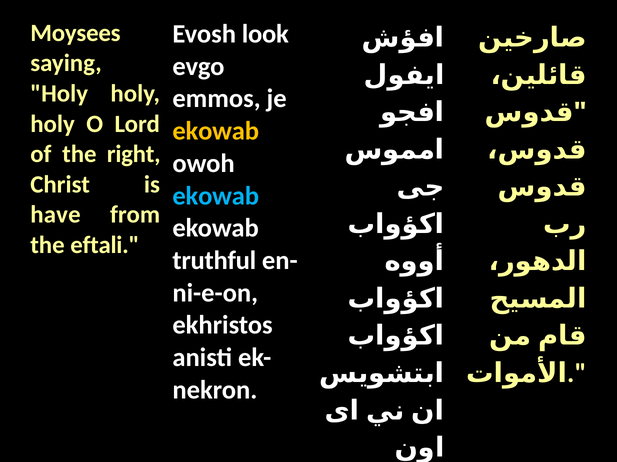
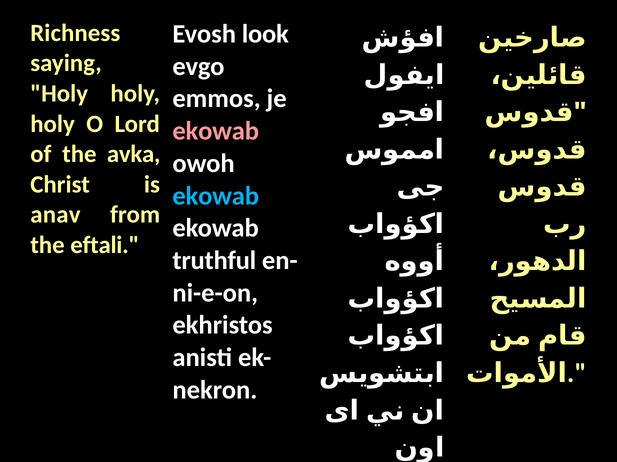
Moysees: Moysees -> Richness
ekowab at (216, 131) colour: yellow -> pink
right: right -> avka
have: have -> anav
